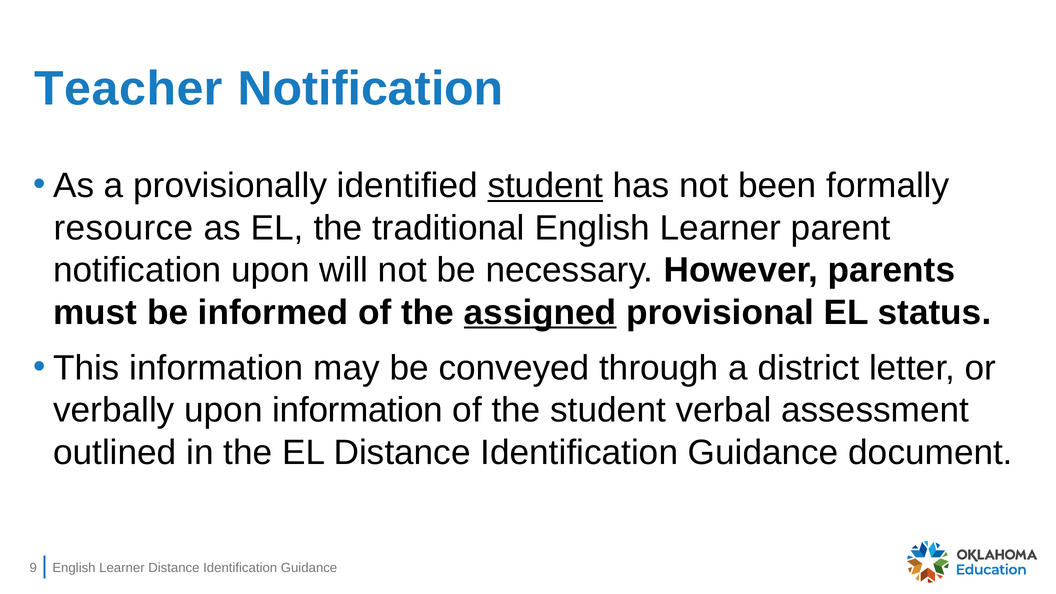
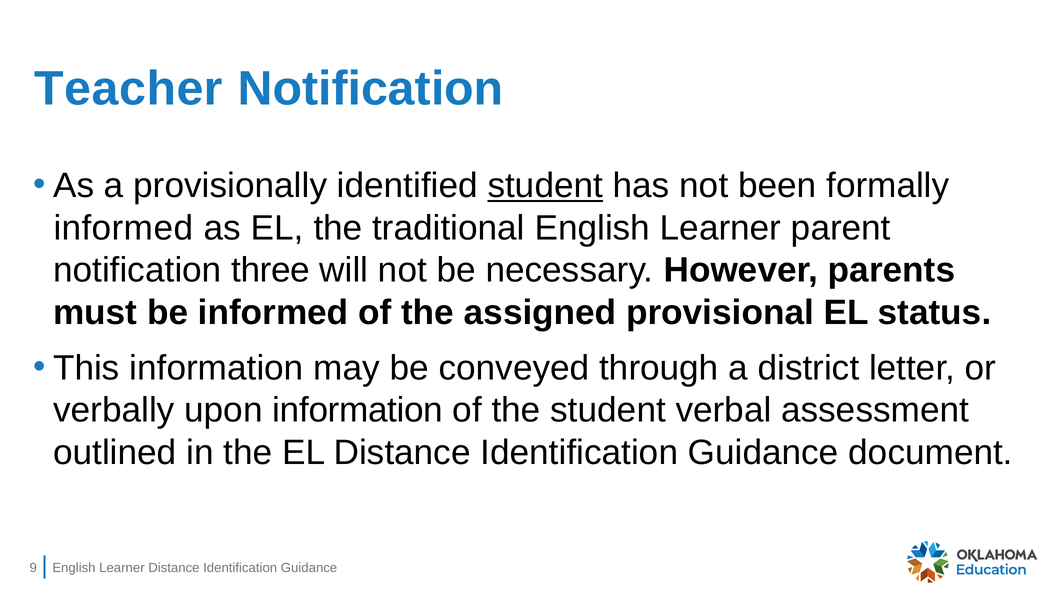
resource at (123, 228): resource -> informed
notification upon: upon -> three
assigned underline: present -> none
